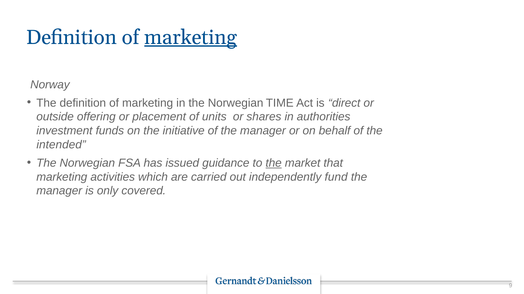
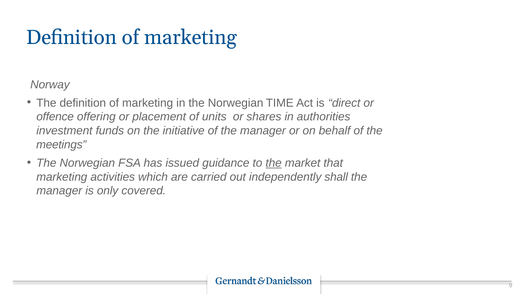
marketing at (191, 37) underline: present -> none
outside: outside -> offence
intended: intended -> meetings
fund: fund -> shall
